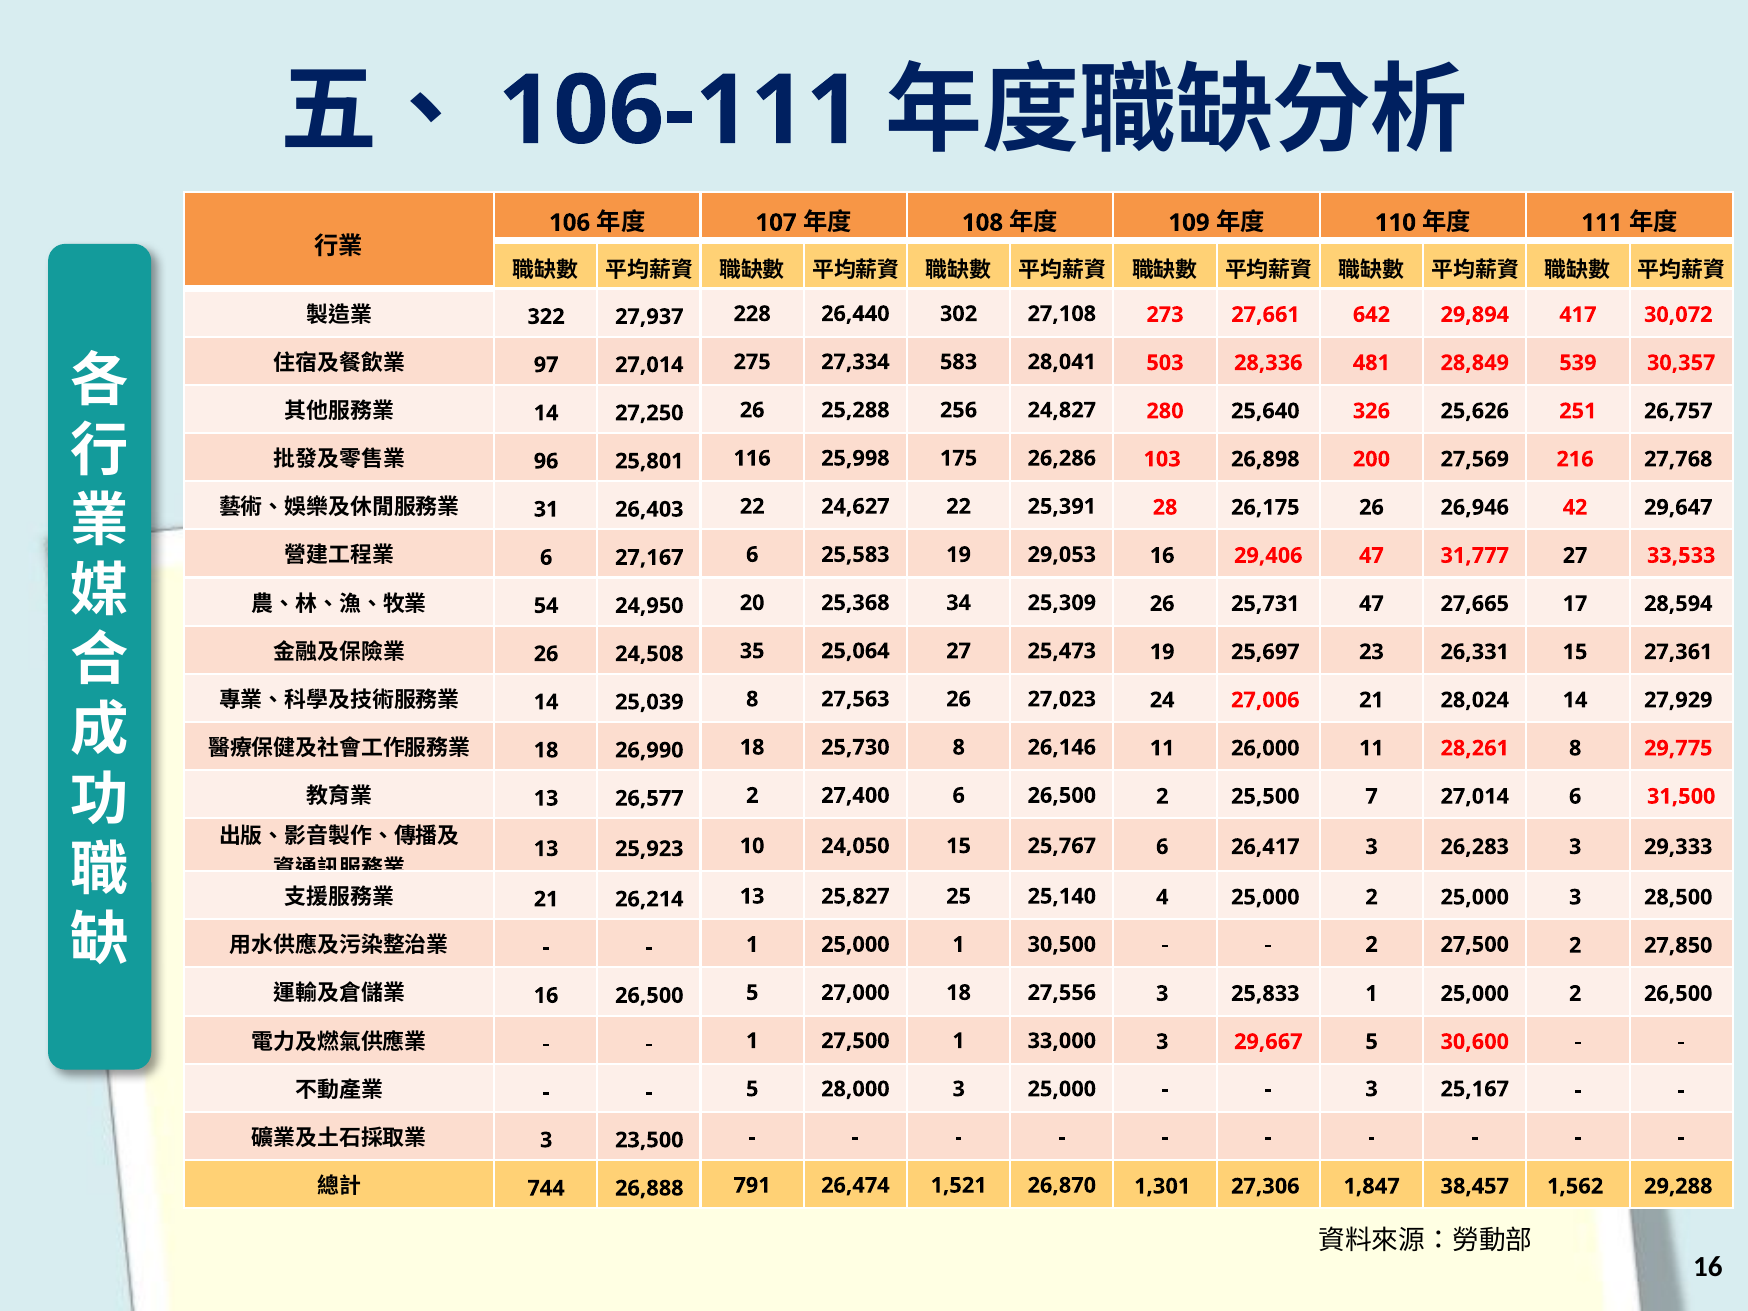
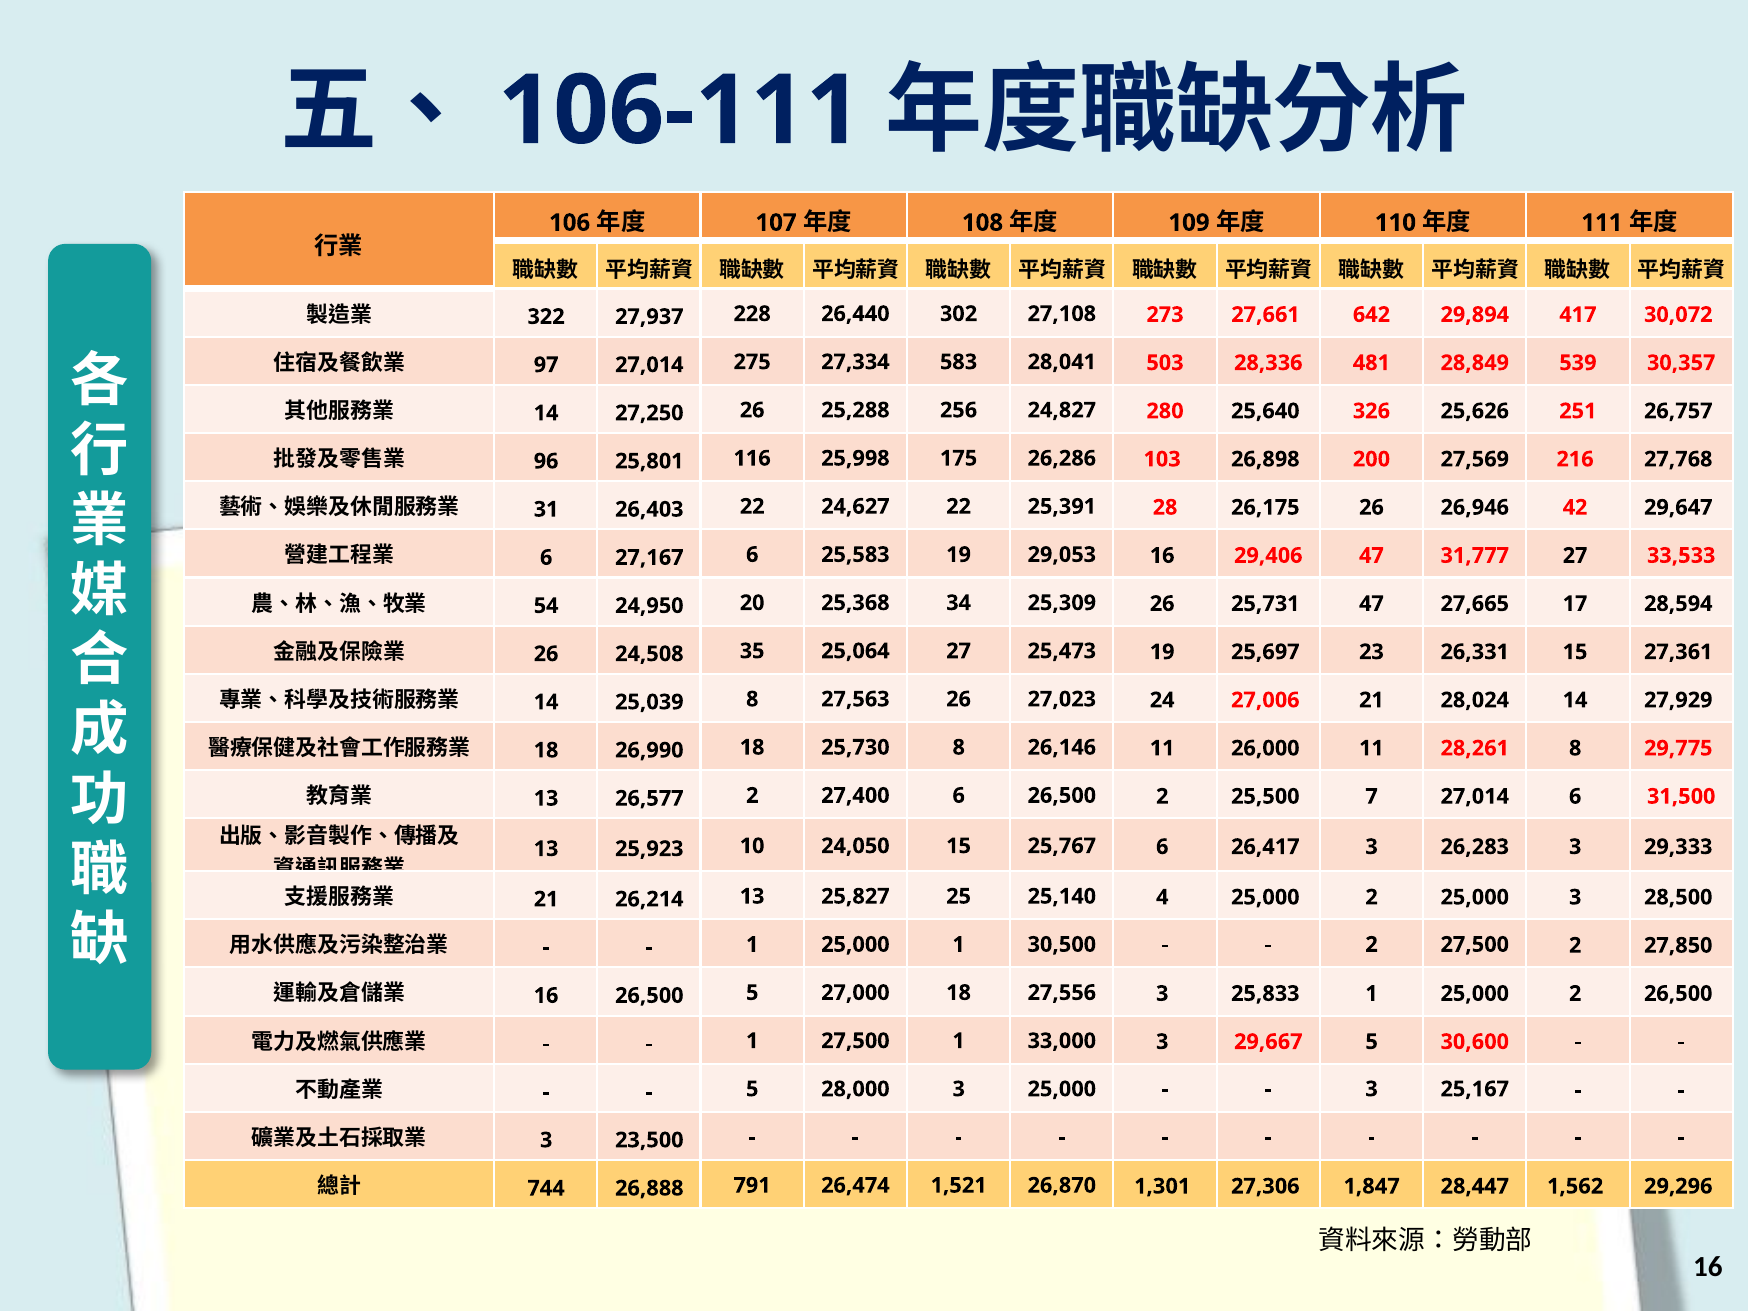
38,457: 38,457 -> 28,447
29,288: 29,288 -> 29,296
